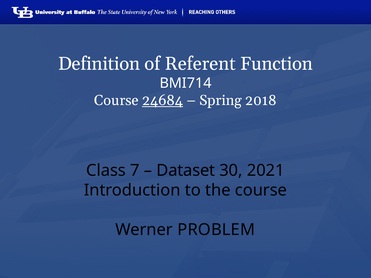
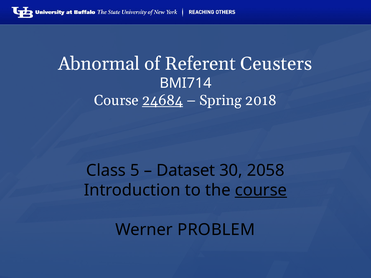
Definition: Definition -> Abnormal
Function: Function -> Ceusters
7: 7 -> 5
2021: 2021 -> 2058
course at (261, 190) underline: none -> present
